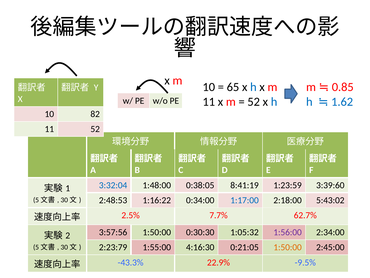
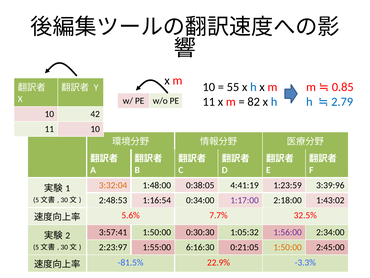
65: 65 -> 55
52 at (254, 102): 52 -> 82
1.62: 1.62 -> 2.79
82: 82 -> 42
11 52: 52 -> 10
3:32:04 colour: blue -> orange
8:41:19: 8:41:19 -> 4:41:19
3:39:60: 3:39:60 -> 3:39:96
1:16:22: 1:16:22 -> 1:16:54
1:17:00 colour: blue -> purple
5:43:02: 5:43:02 -> 1:43:02
2.5%: 2.5% -> 5.6%
62.7%: 62.7% -> 32.5%
3:57:56: 3:57:56 -> 3:57:41
2:23:79: 2:23:79 -> 2:23:97
4:16:30: 4:16:30 -> 6:16:30
-43.3%: -43.3% -> -81.5%
-9.5%: -9.5% -> -3.3%
